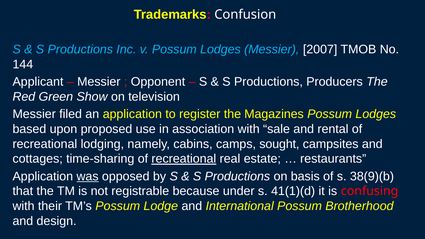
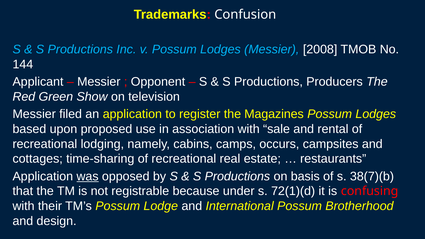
2007: 2007 -> 2008
sought: sought -> occurs
recreational at (184, 159) underline: present -> none
38(9)(b: 38(9)(b -> 38(7)(b
41(1)(d: 41(1)(d -> 72(1)(d
